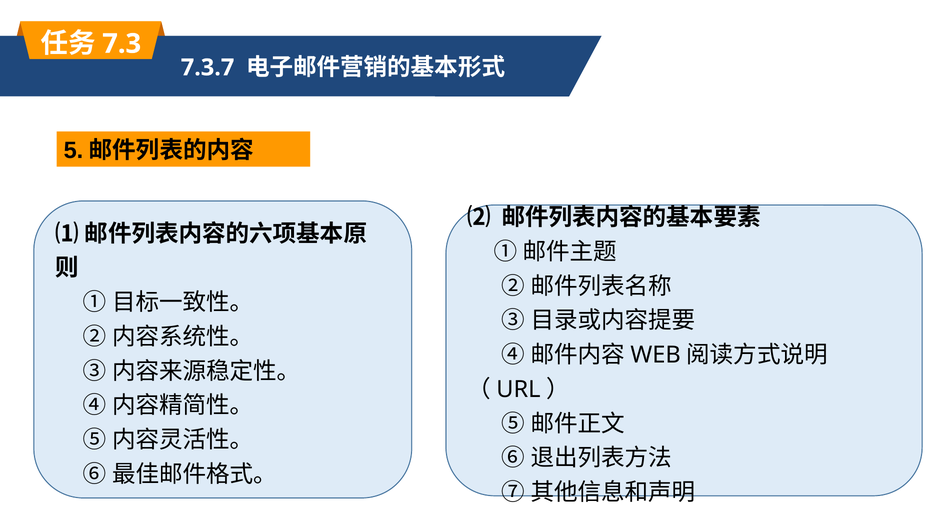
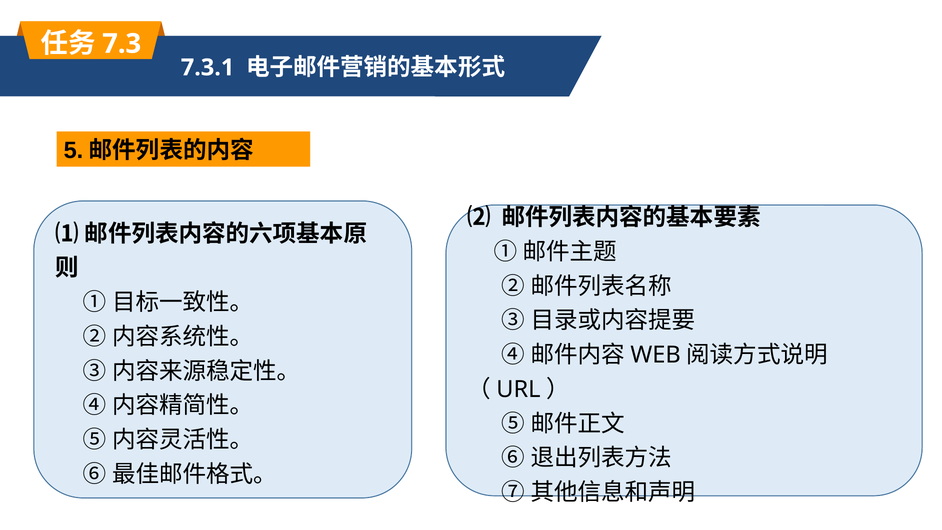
7.3.7: 7.3.7 -> 7.3.1
